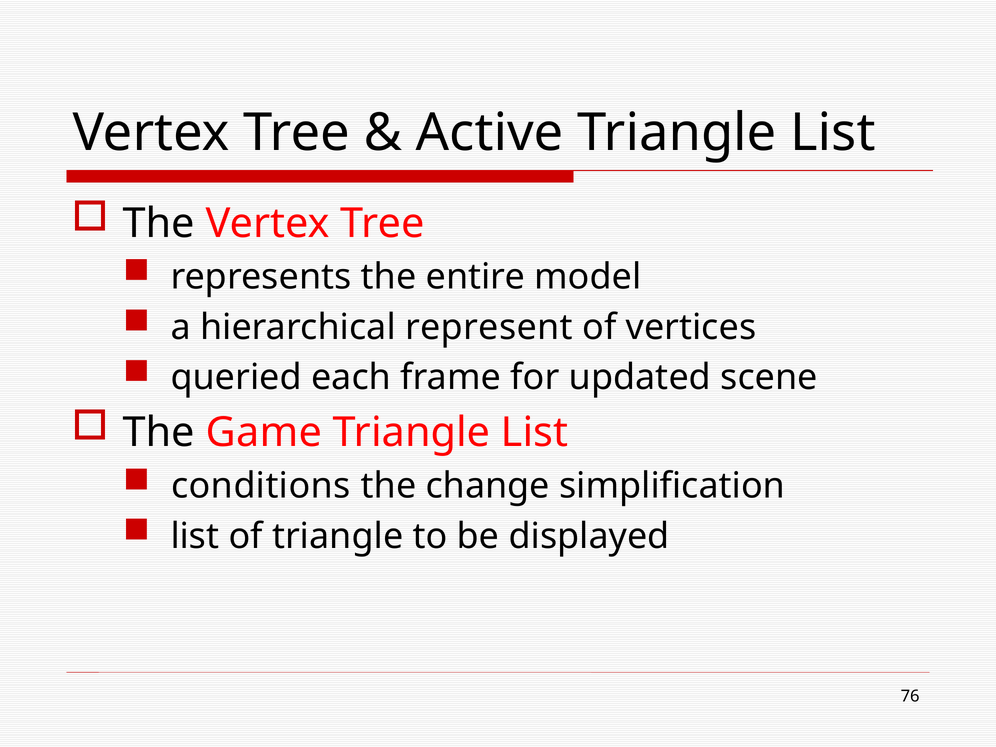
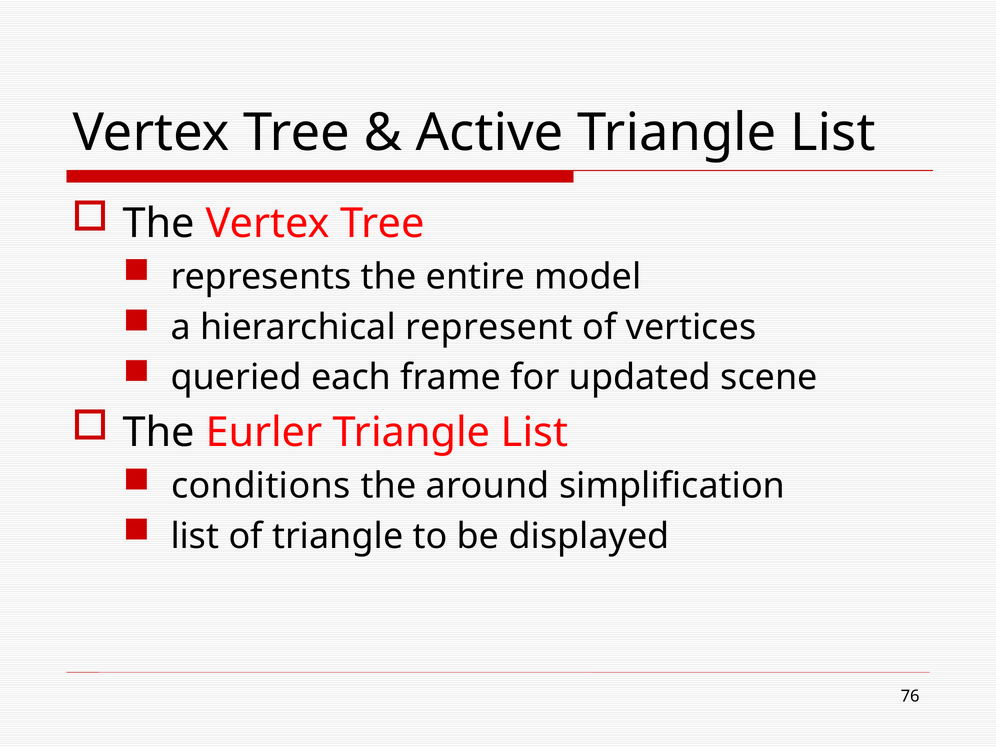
Game: Game -> Eurler
change: change -> around
